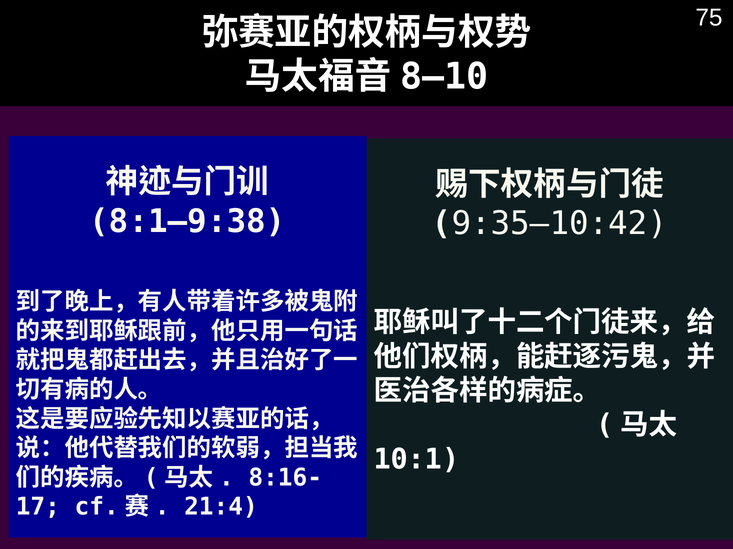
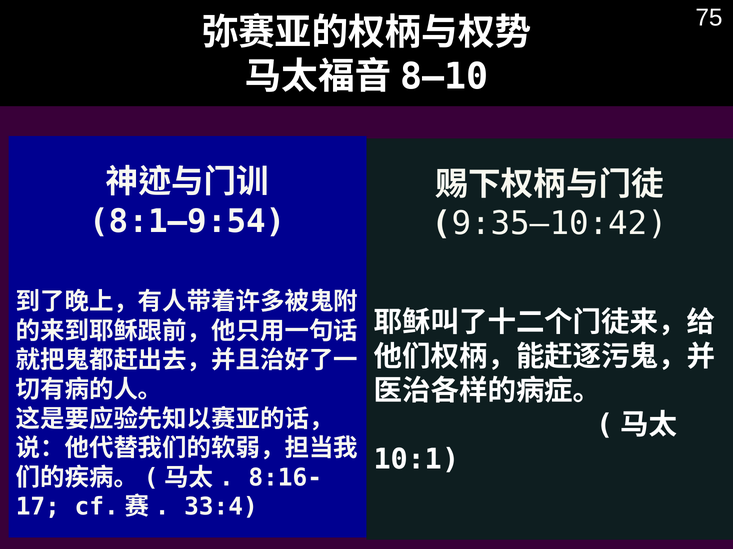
8:1–9:38: 8:1–9:38 -> 8:1–9:54
21:4: 21:4 -> 33:4
